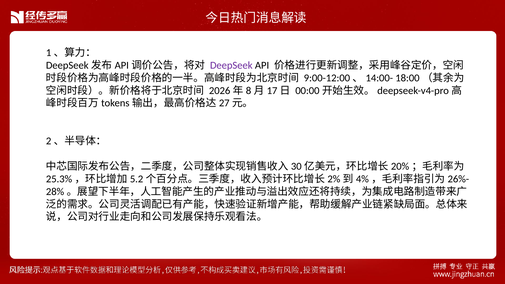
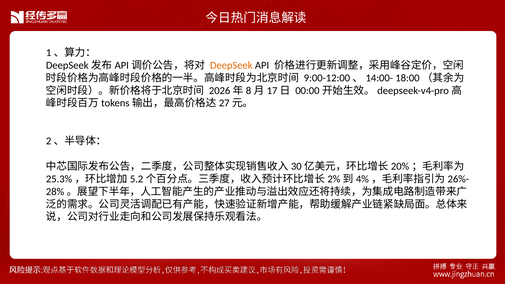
DeepSeek colour: purple -> orange
